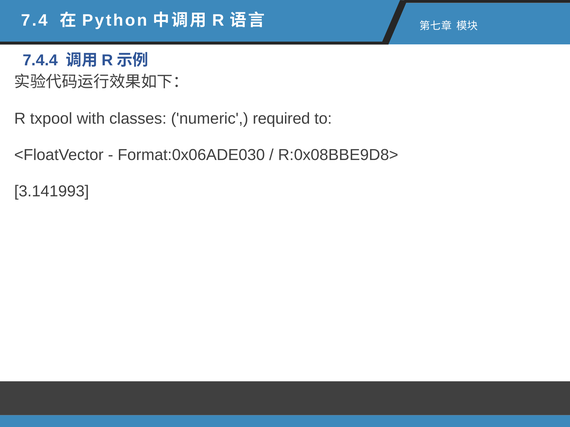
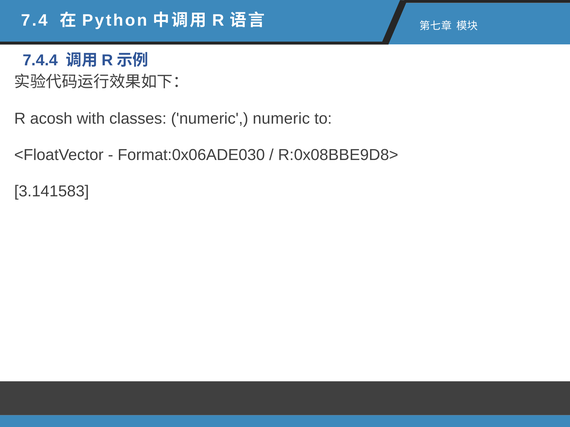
txpool: txpool -> acosh
numeric required: required -> numeric
3.141993: 3.141993 -> 3.141583
